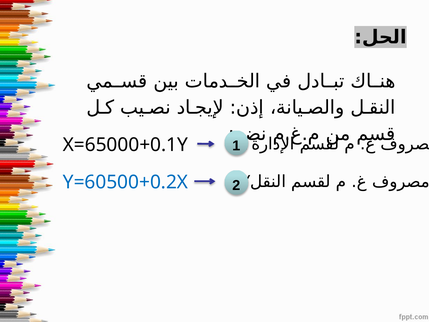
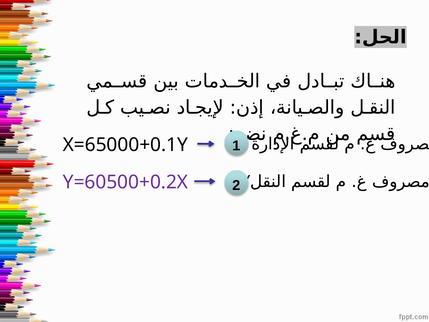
Y=60500+0.2X colour: blue -> purple
